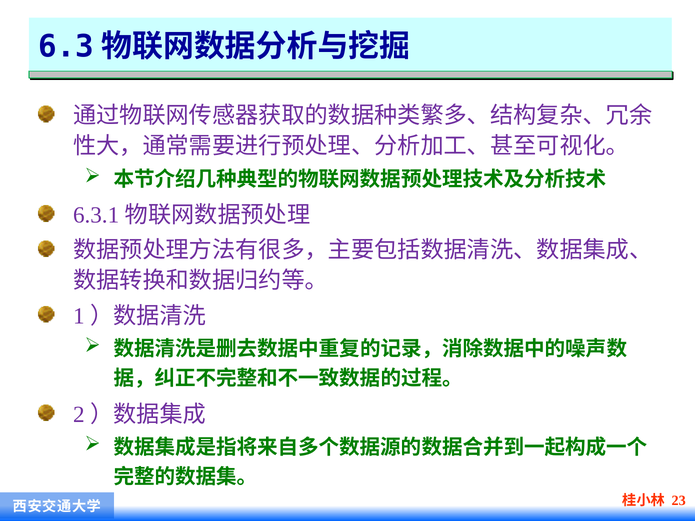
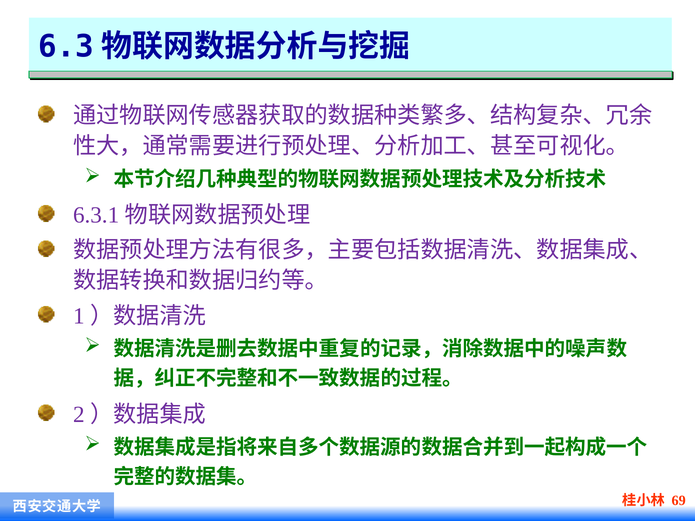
23: 23 -> 69
